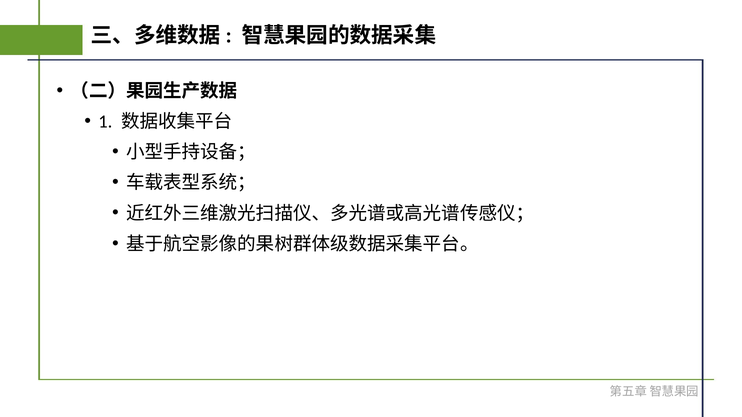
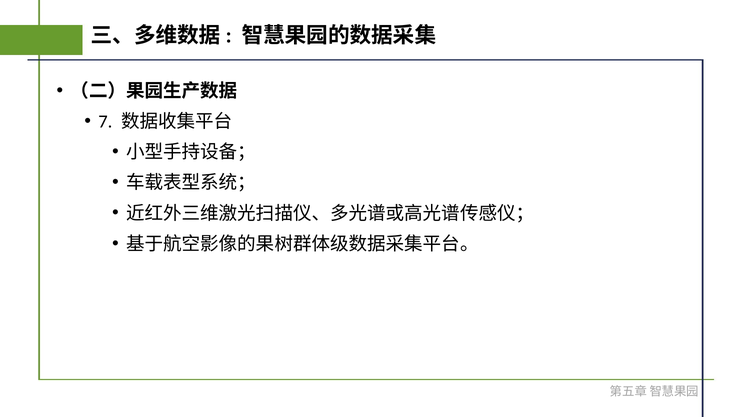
1: 1 -> 7
